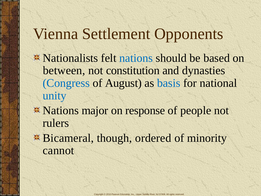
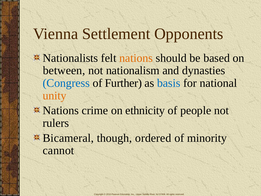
nations at (136, 58) colour: blue -> orange
constitution: constitution -> nationalism
August: August -> Further
unity colour: blue -> orange
major: major -> crime
response: response -> ethnicity
